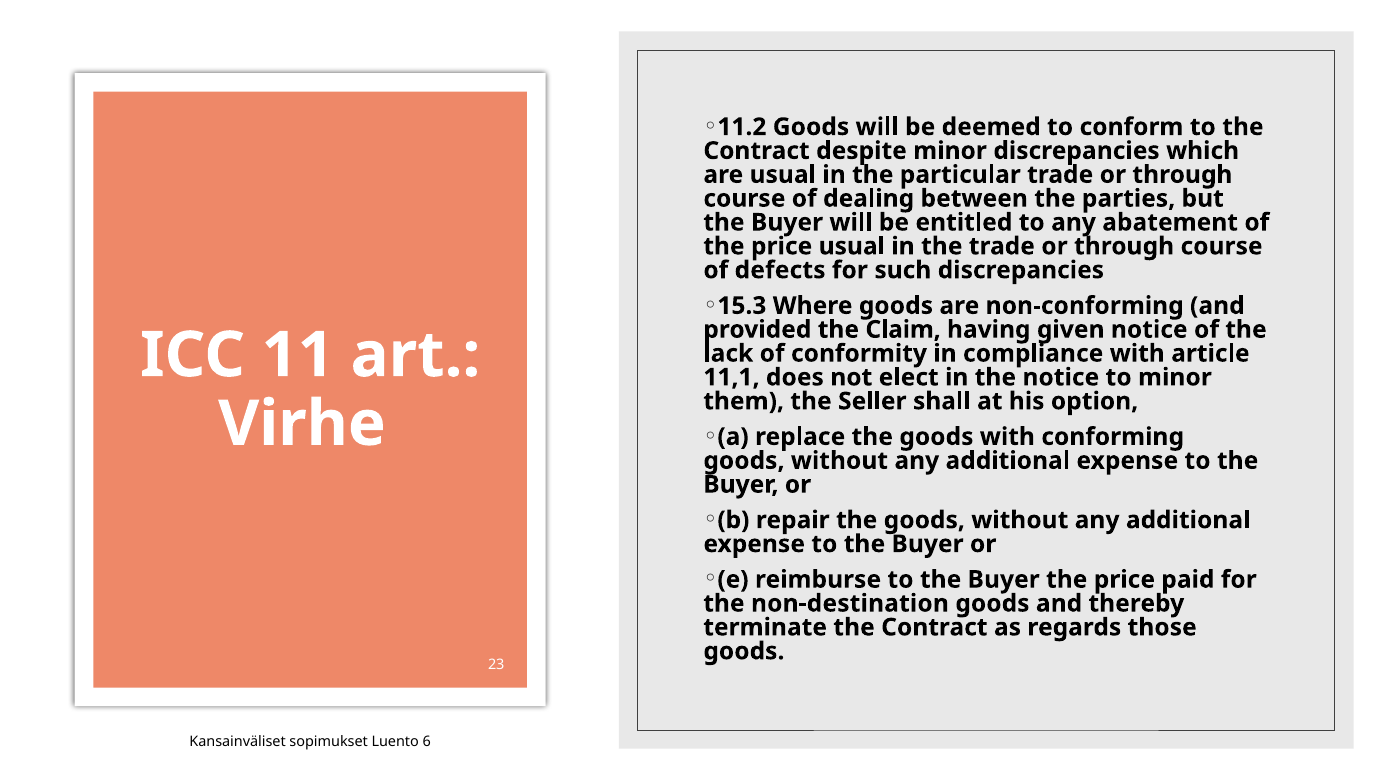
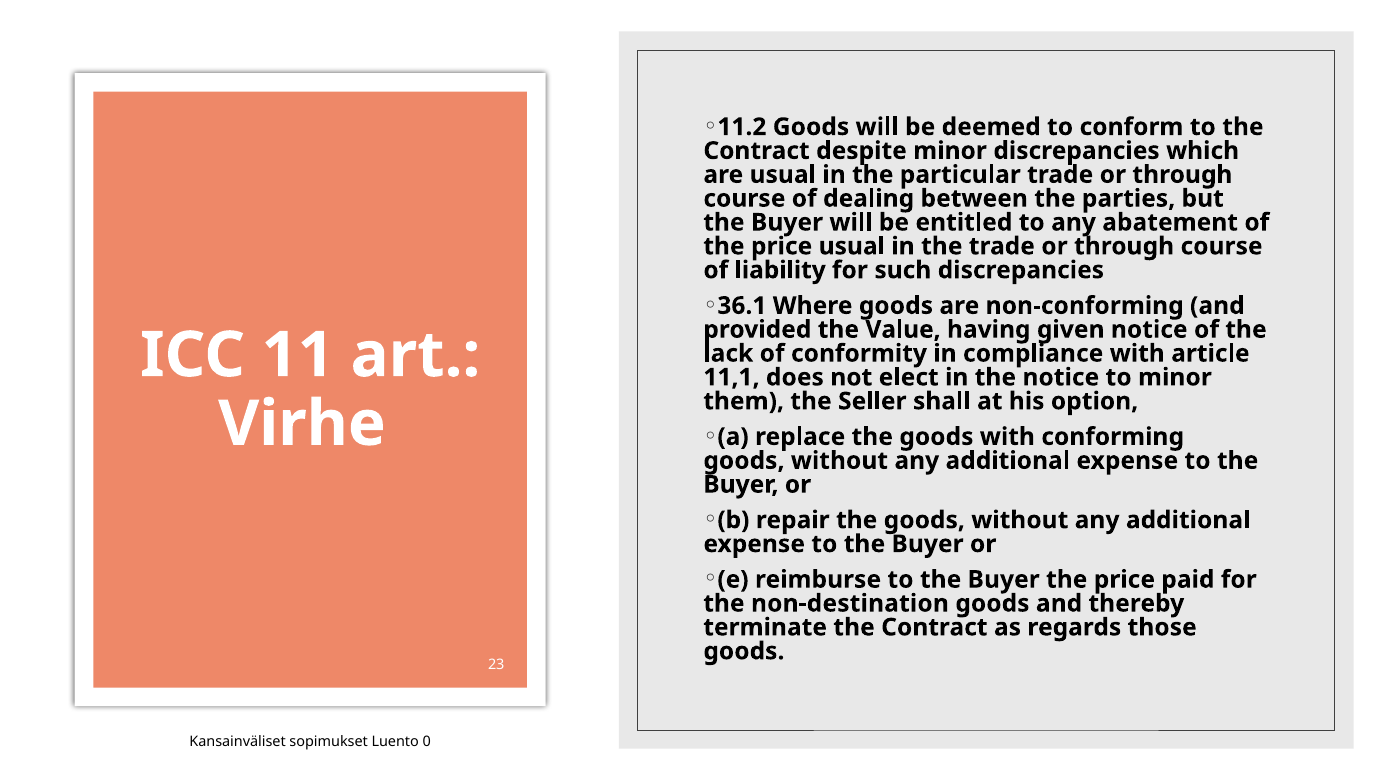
defects: defects -> liability
15.3: 15.3 -> 36.1
Claim: Claim -> Value
6: 6 -> 0
